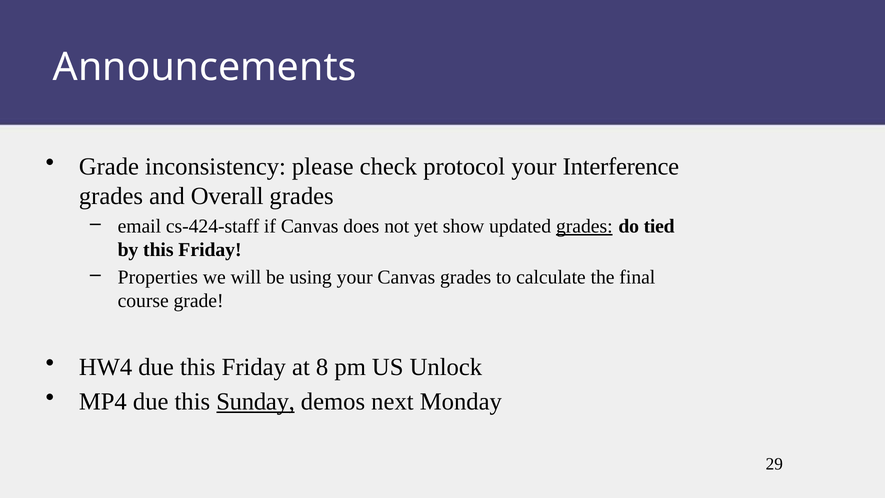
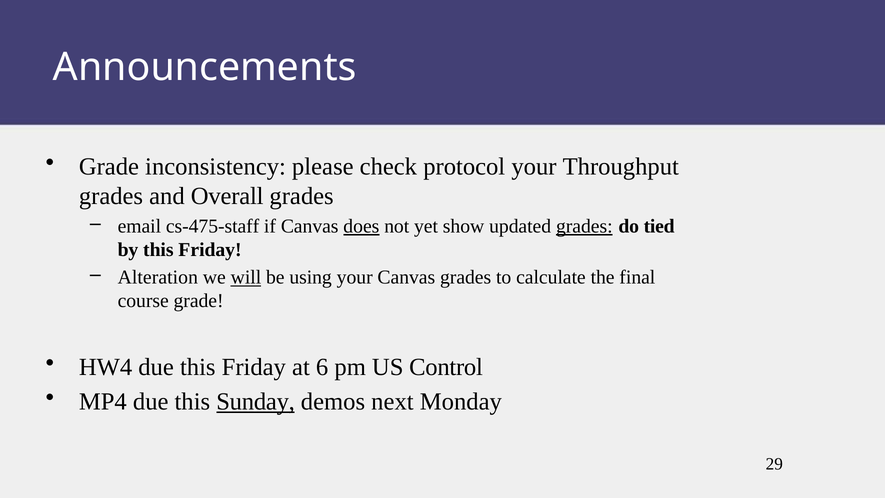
Interference: Interference -> Throughput
cs-424-staff: cs-424-staff -> cs-475-staff
does underline: none -> present
Properties: Properties -> Alteration
will underline: none -> present
8: 8 -> 6
Unlock: Unlock -> Control
